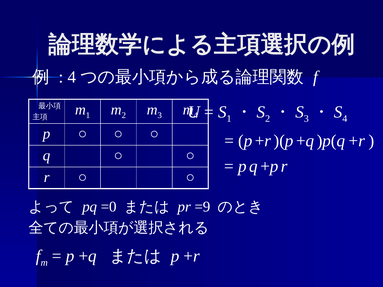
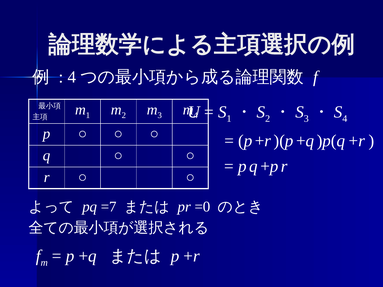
=0: =0 -> =7
=9: =9 -> =0
